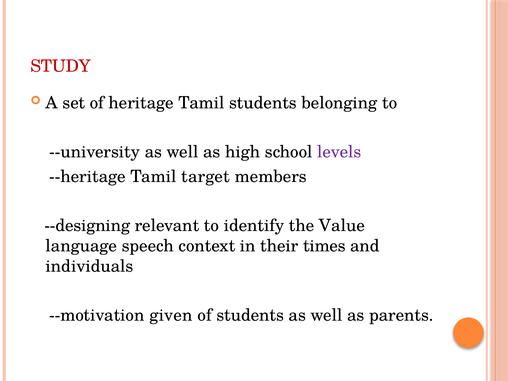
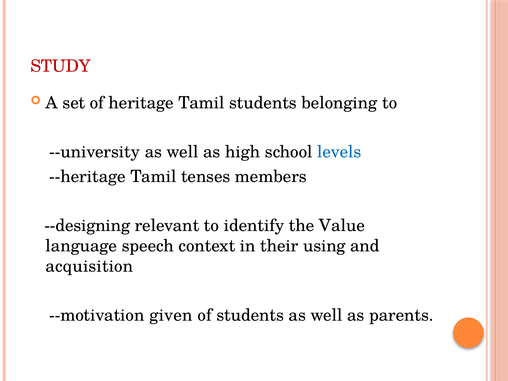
levels colour: purple -> blue
target: target -> tenses
times: times -> using
individuals: individuals -> acquisition
